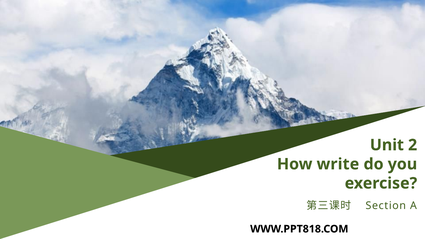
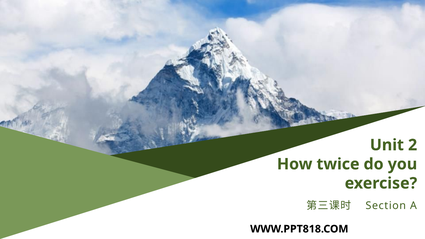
write: write -> twice
